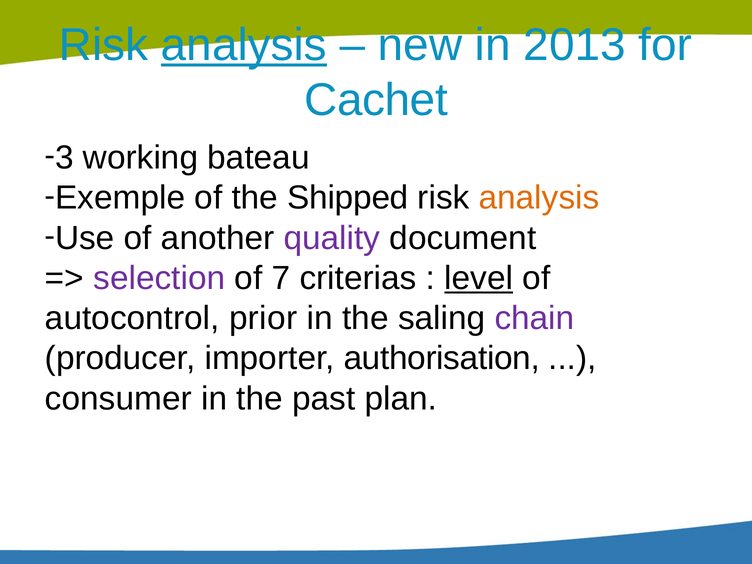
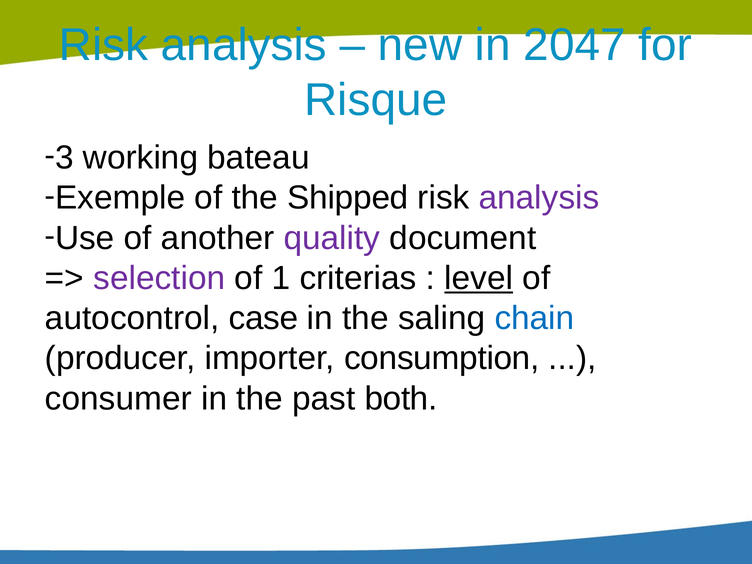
analysis at (244, 45) underline: present -> none
2013: 2013 -> 2047
Cachet: Cachet -> Risque
analysis at (539, 198) colour: orange -> purple
7: 7 -> 1
prior: prior -> case
chain colour: purple -> blue
authorisation: authorisation -> consumption
plan: plan -> both
